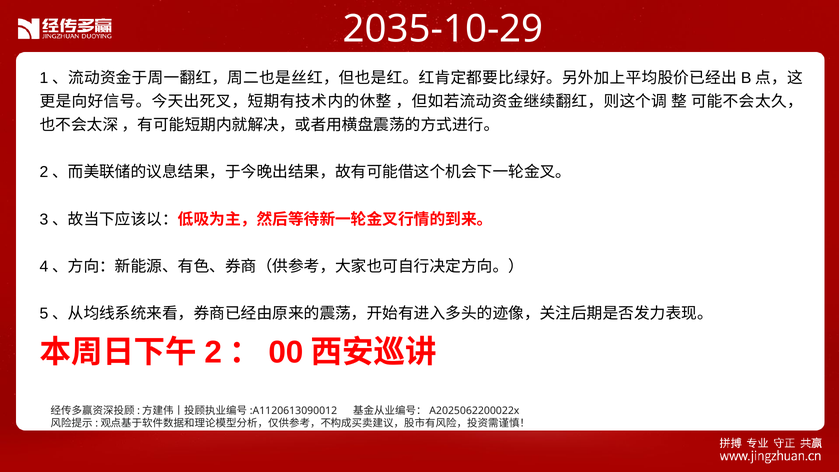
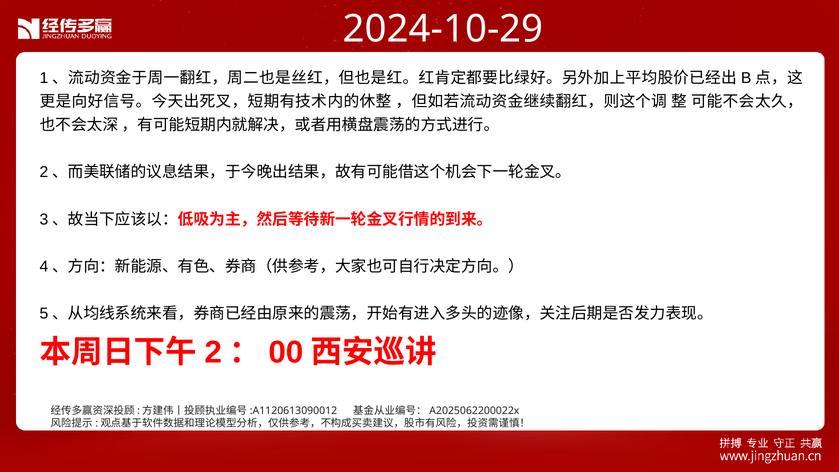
2035-10-29: 2035-10-29 -> 2024-10-29
